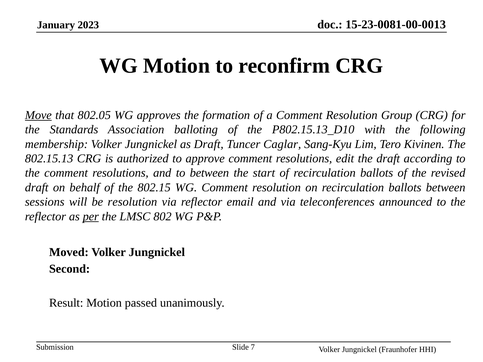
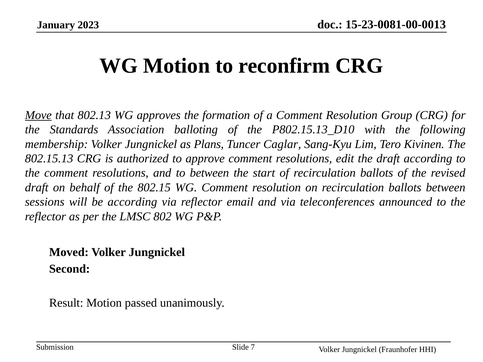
802.05: 802.05 -> 802.13
as Draft: Draft -> Plans
be resolution: resolution -> according
per underline: present -> none
